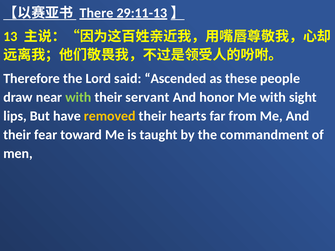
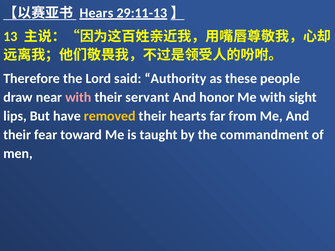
There: There -> Hears
Ascended: Ascended -> Authority
with at (78, 97) colour: light green -> pink
